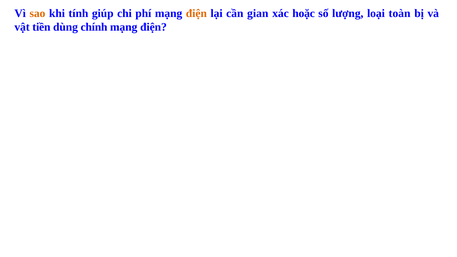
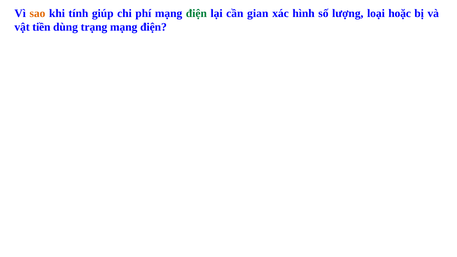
điện at (196, 13) colour: orange -> green
hoặc: hoặc -> hình
toàn: toàn -> hoặc
chính: chính -> trạng
